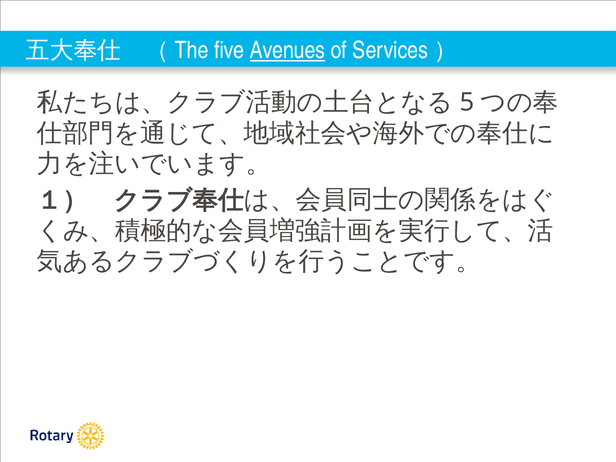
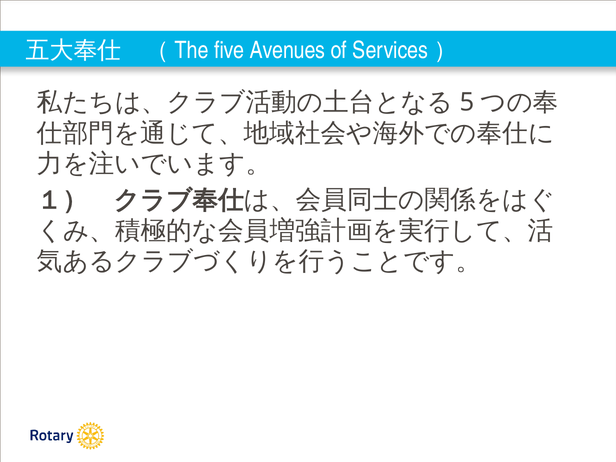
Avenues underline: present -> none
